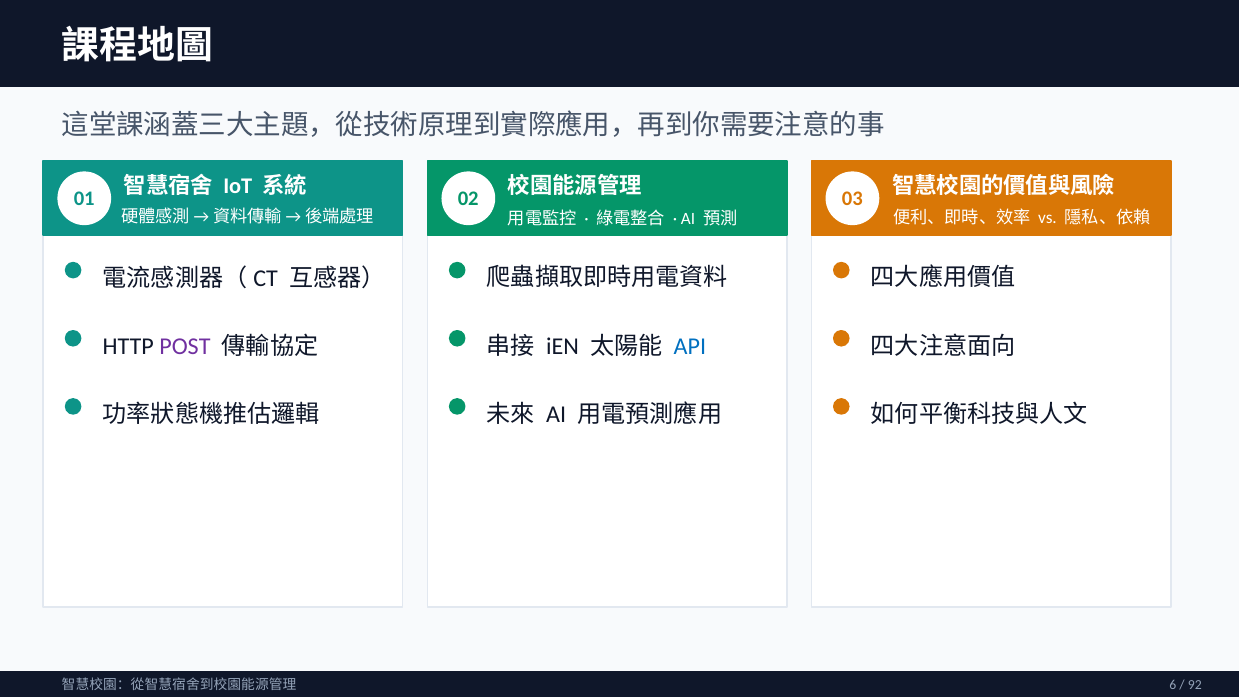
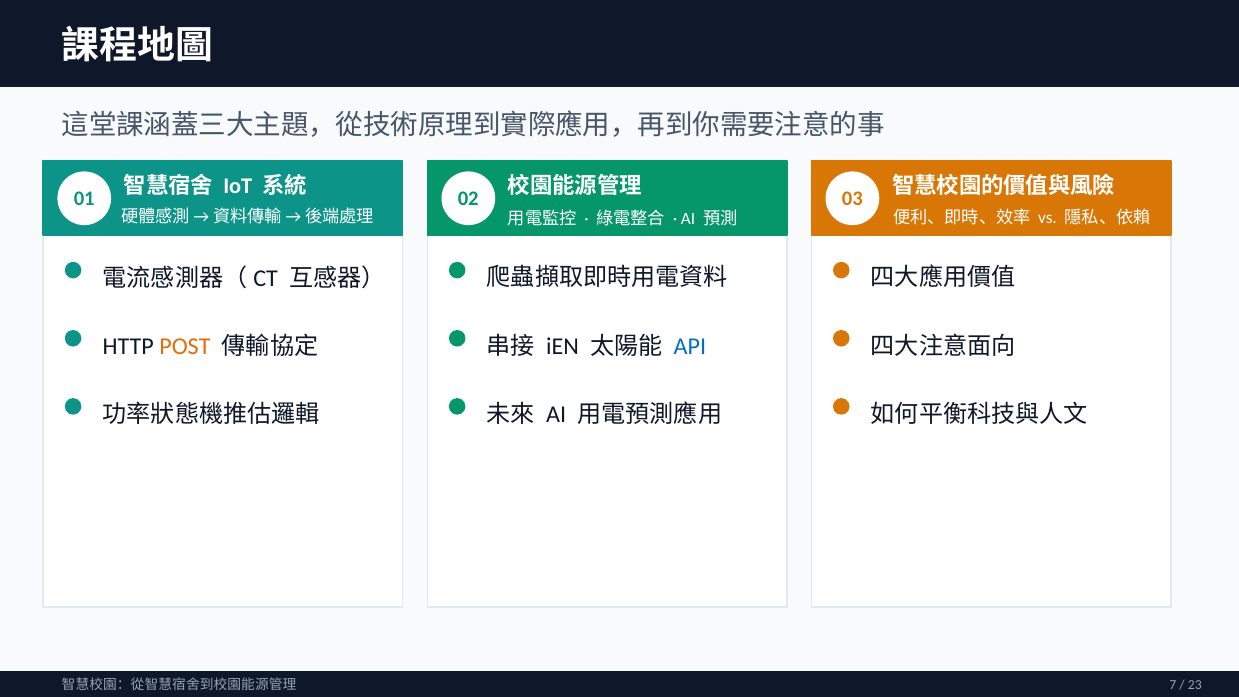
POST colour: purple -> orange
6: 6 -> 7
92: 92 -> 23
